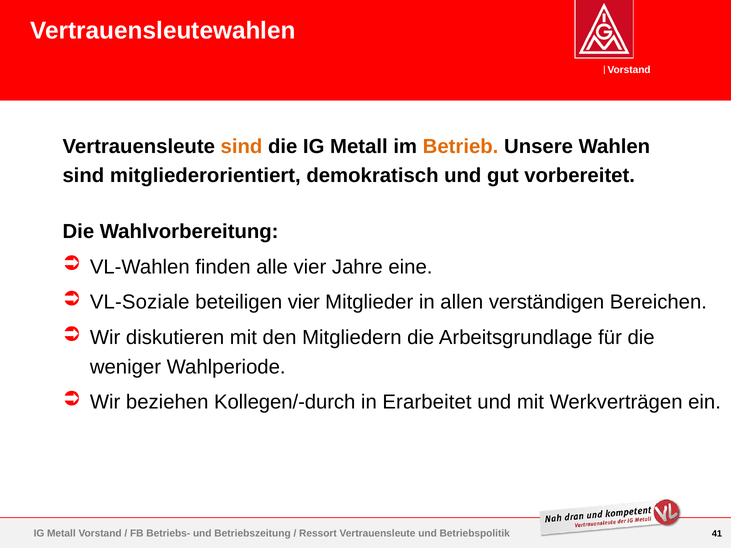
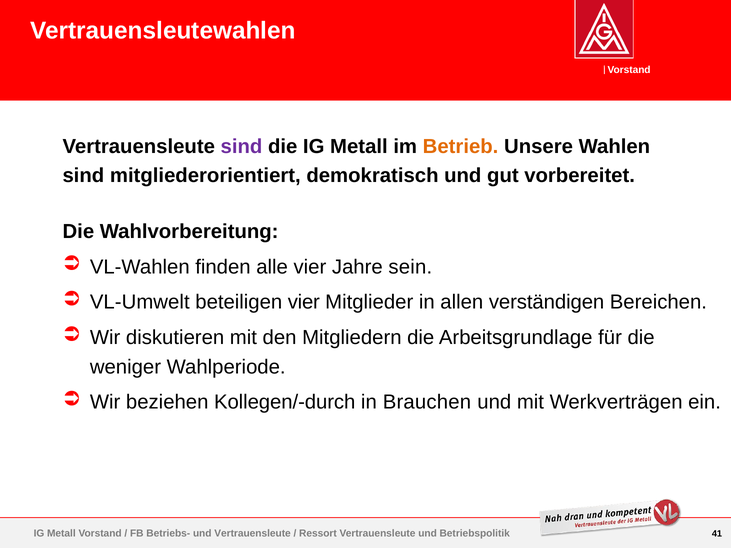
sind at (241, 146) colour: orange -> purple
eine: eine -> sein
VL-Soziale: VL-Soziale -> VL-Umwelt
Erarbeitet: Erarbeitet -> Brauchen
und Betriebszeitung: Betriebszeitung -> Vertrauensleute
